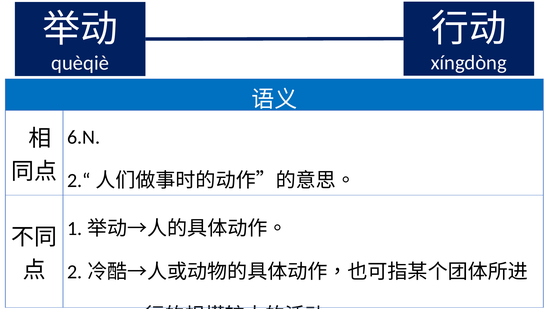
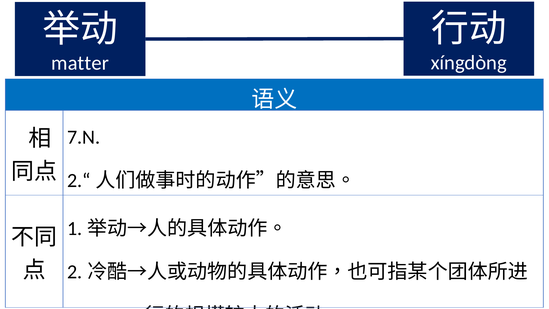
quèqiè: quèqiè -> matter
6.N: 6.N -> 7.N
